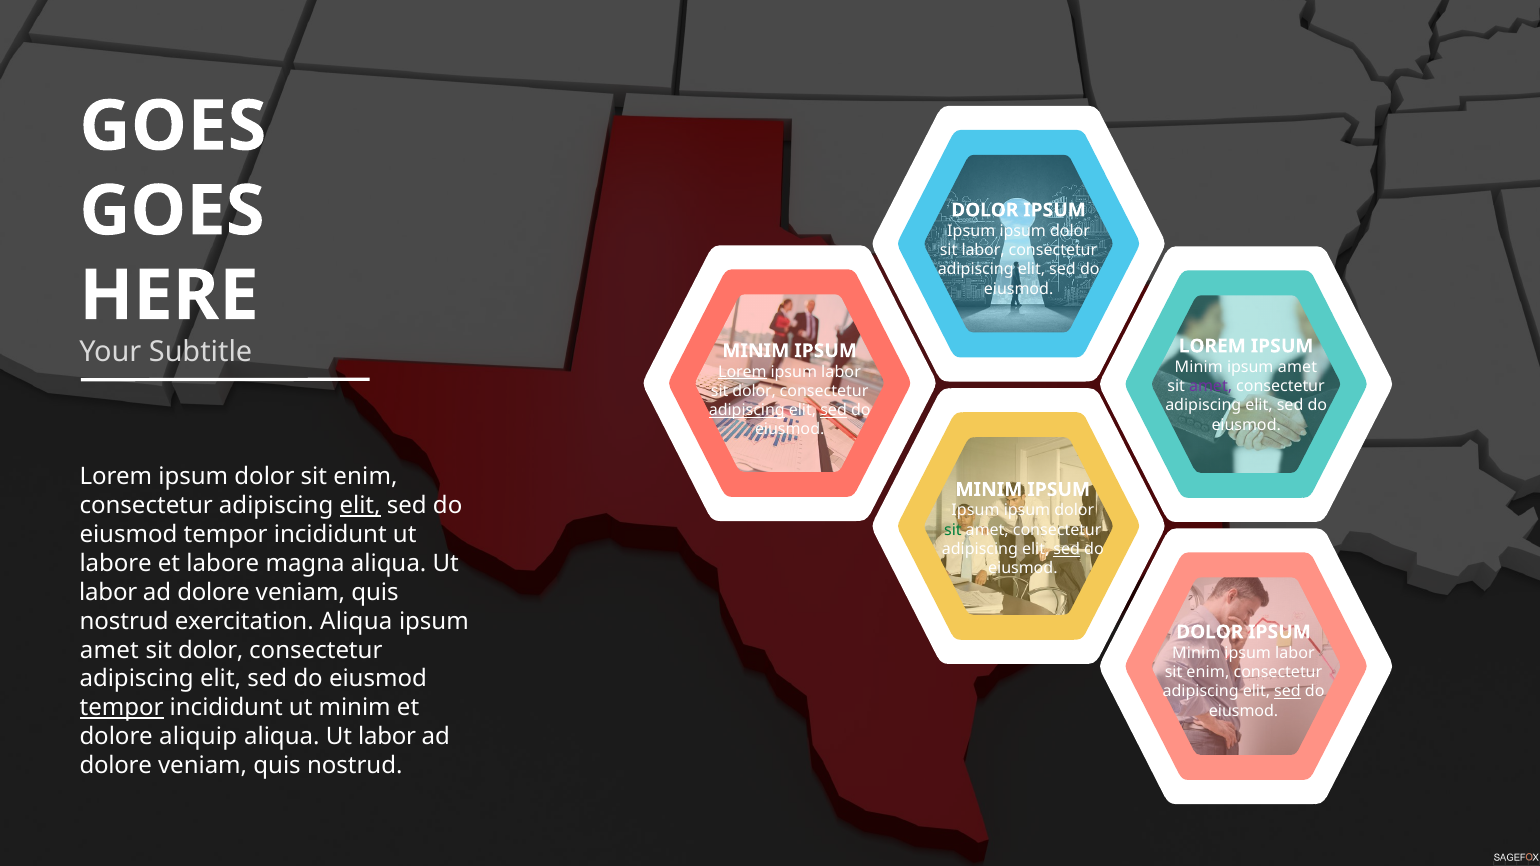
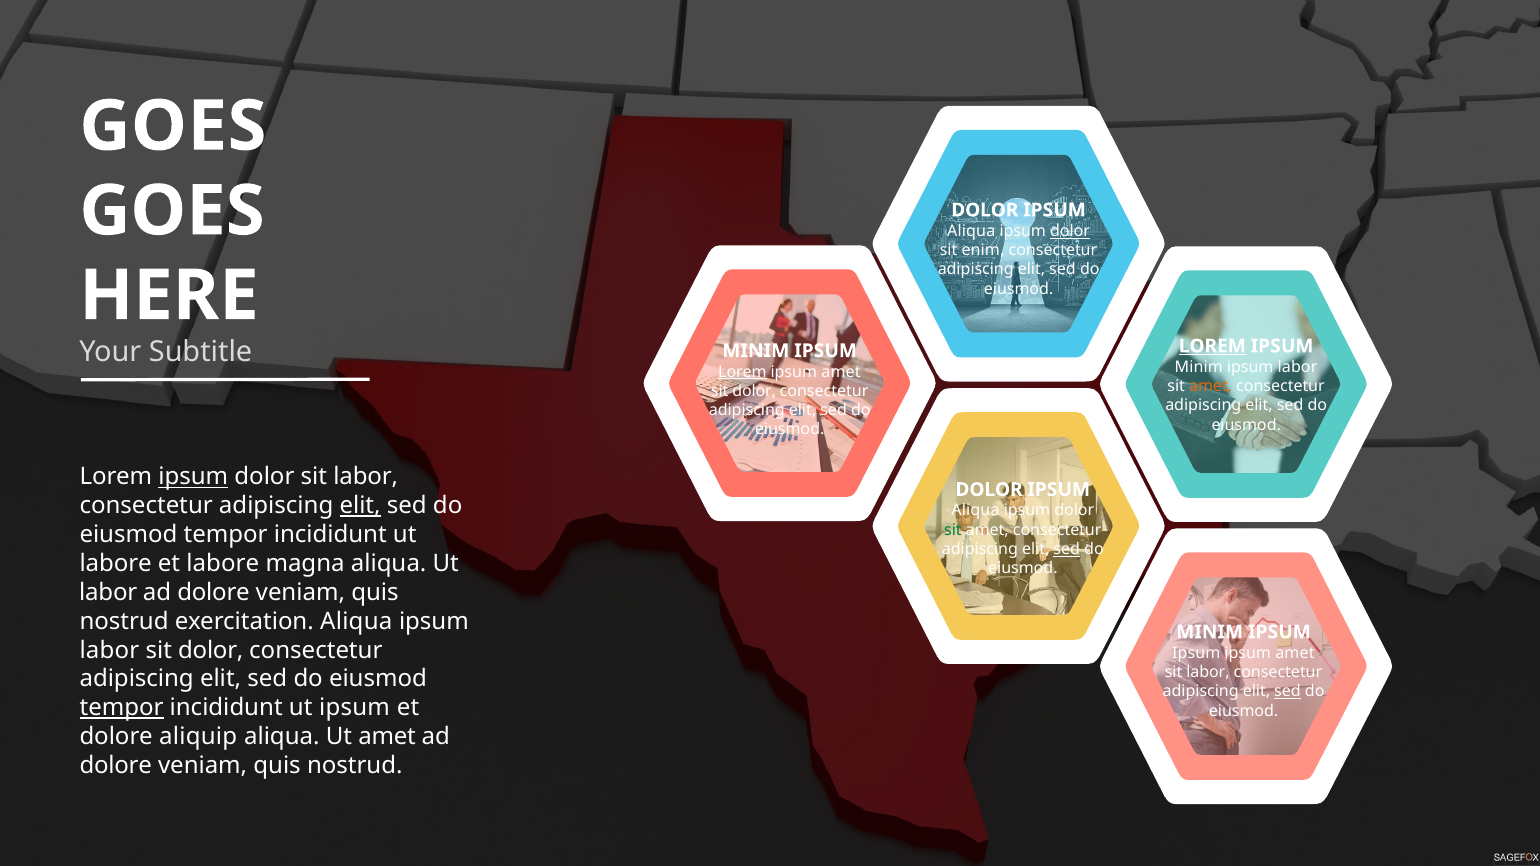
Ipsum at (971, 231): Ipsum -> Aliqua
dolor at (1070, 231) underline: none -> present
sit labor: labor -> enim
LOREM at (1212, 346) underline: none -> present
amet at (1298, 367): amet -> labor
labor at (841, 372): labor -> amet
amet at (1211, 386) colour: purple -> orange
adipiscing at (747, 410) underline: present -> none
sed at (834, 410) underline: present -> none
ipsum at (193, 477) underline: none -> present
dolor sit enim: enim -> labor
MINIM at (989, 490): MINIM -> DOLOR
Ipsum at (976, 511): Ipsum -> Aliqua
DOLOR at (1210, 632): DOLOR -> MINIM
amet at (109, 650): amet -> labor
Minim at (1196, 653): Minim -> Ipsum
labor at (1295, 653): labor -> amet
enim at (1208, 672): enim -> labor
ut minim: minim -> ipsum
labor at (387, 737): labor -> amet
